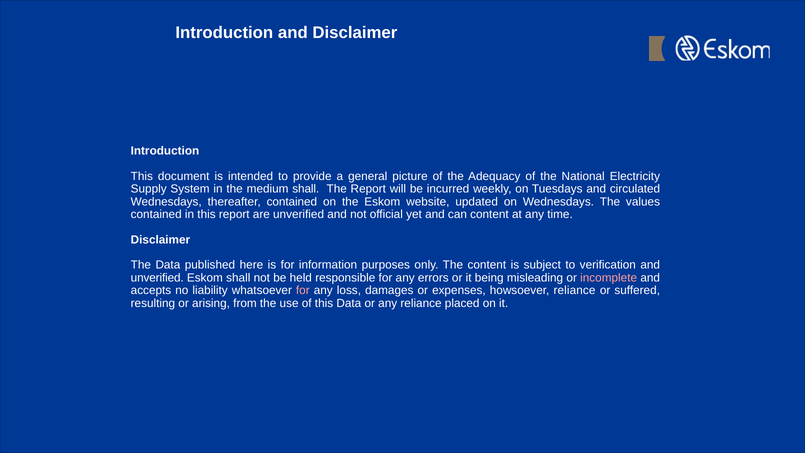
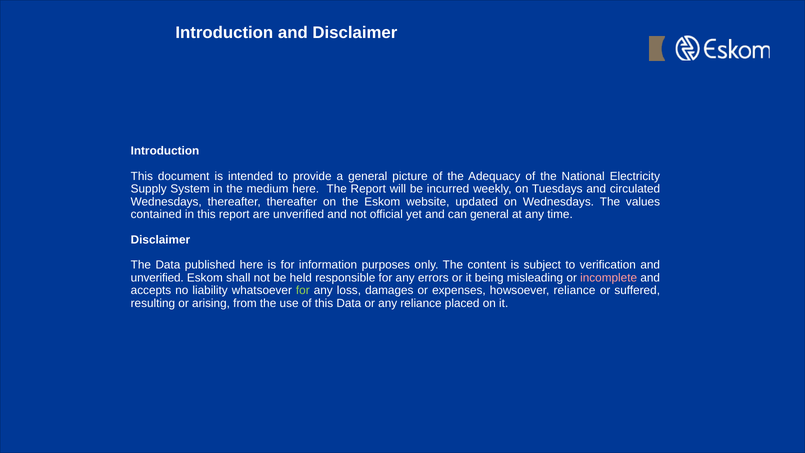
medium shall: shall -> here
thereafter contained: contained -> thereafter
can content: content -> general
for at (303, 290) colour: pink -> light green
